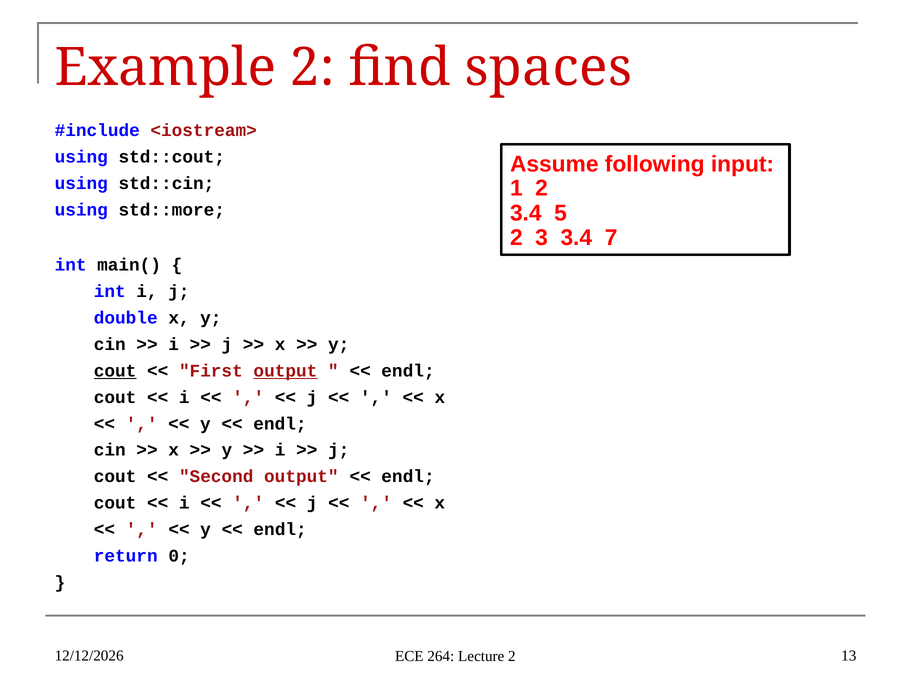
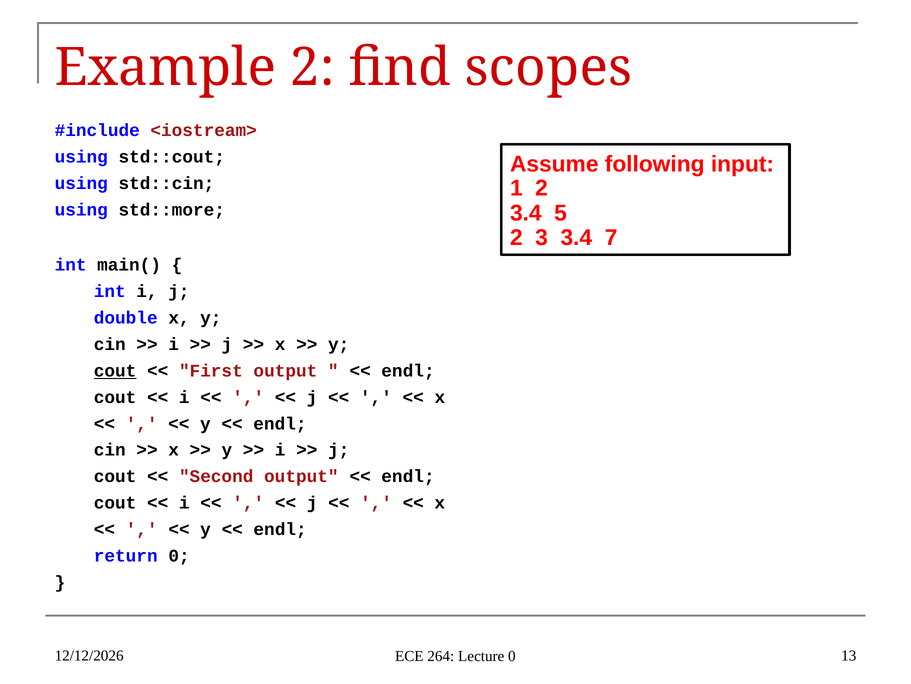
spaces: spaces -> scopes
output at (285, 370) underline: present -> none
Lecture 2: 2 -> 0
